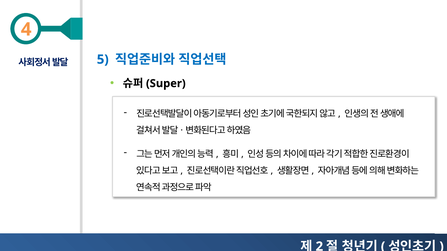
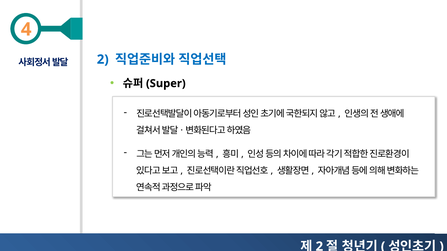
5 at (103, 60): 5 -> 2
